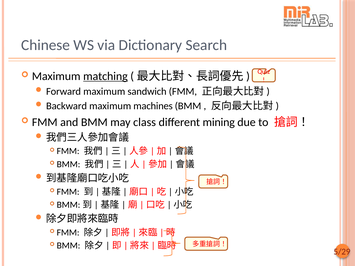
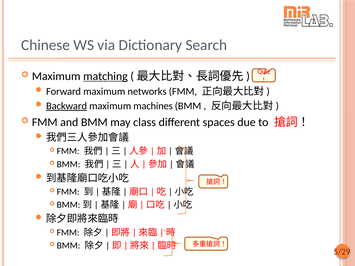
sandwich: sandwich -> networks
Backward underline: none -> present
mining: mining -> spaces
